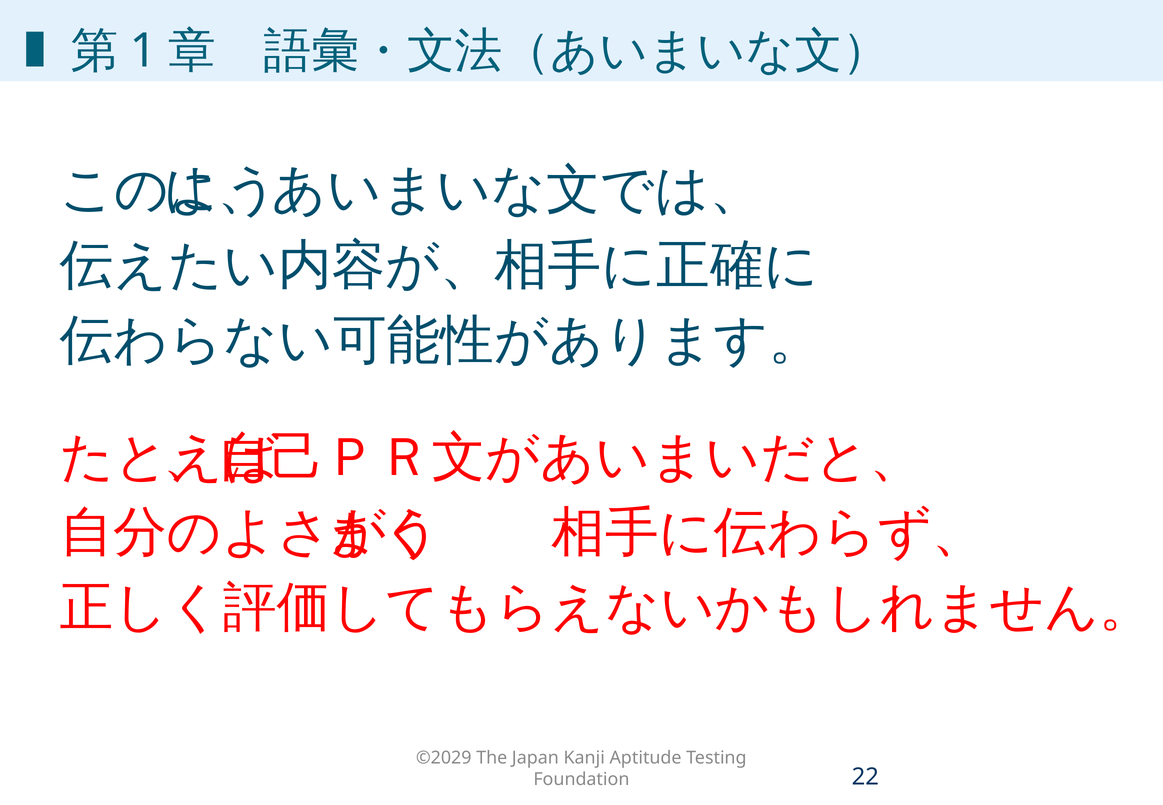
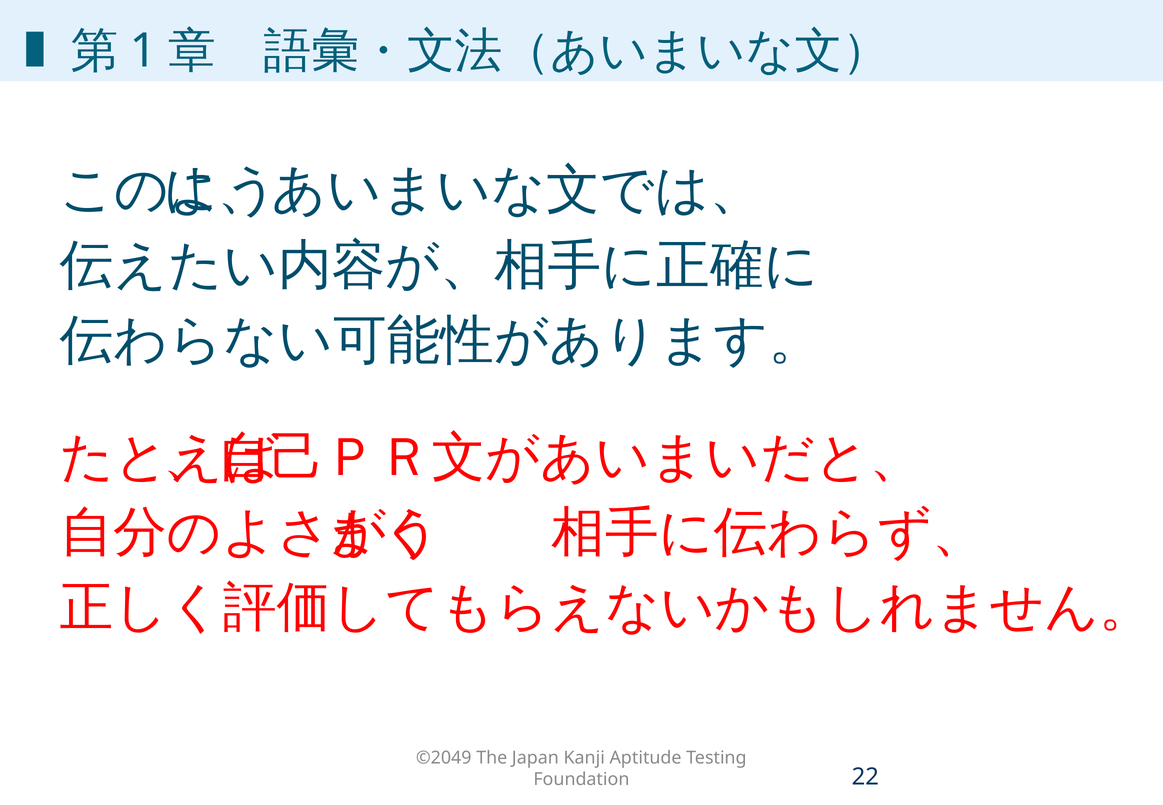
©2029: ©2029 -> ©2049
